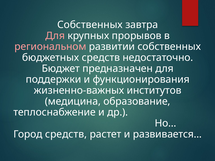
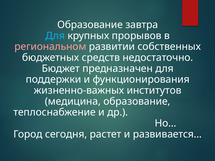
Собственных at (90, 25): Собственных -> Образование
Для at (55, 36) colour: pink -> light blue
Город средств: средств -> сегодня
